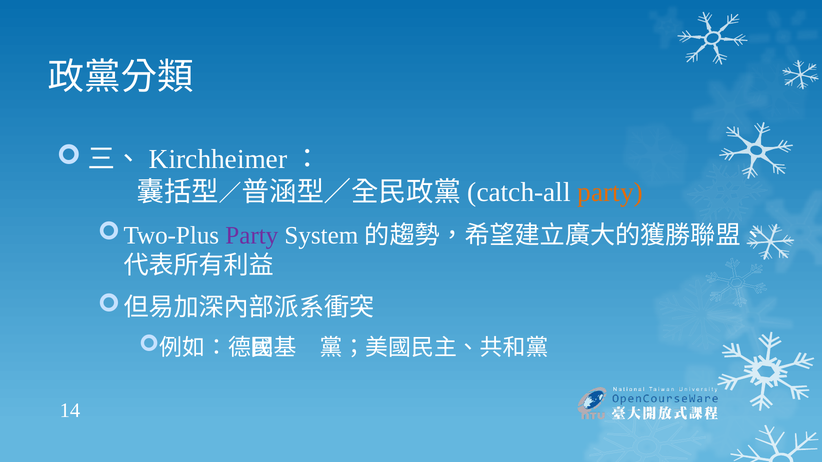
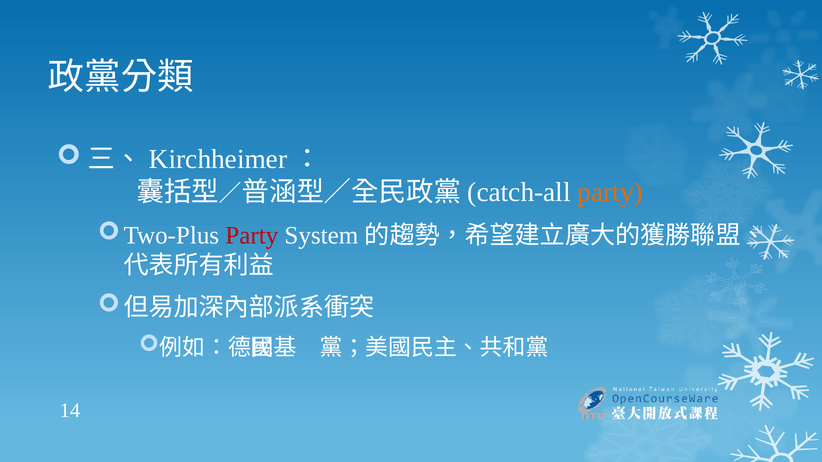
Party at (252, 236) colour: purple -> red
